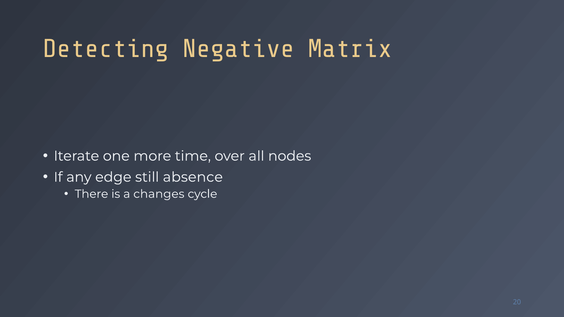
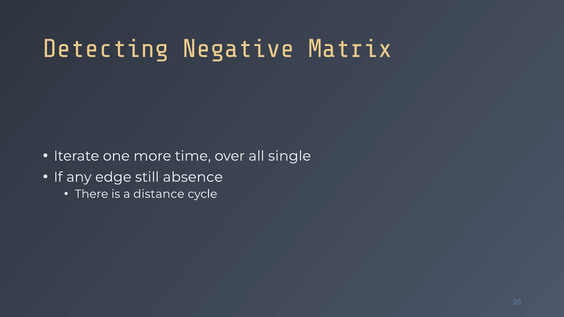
nodes: nodes -> single
changes: changes -> distance
